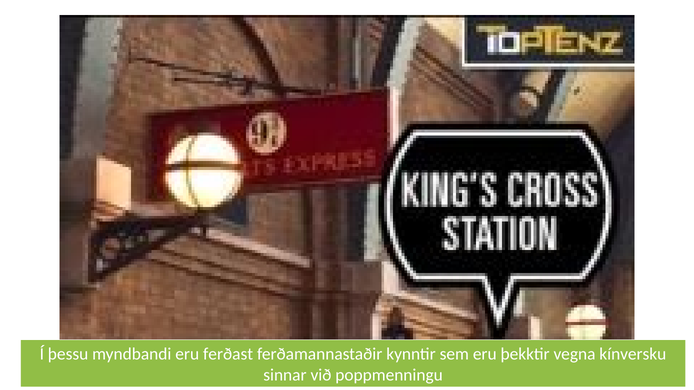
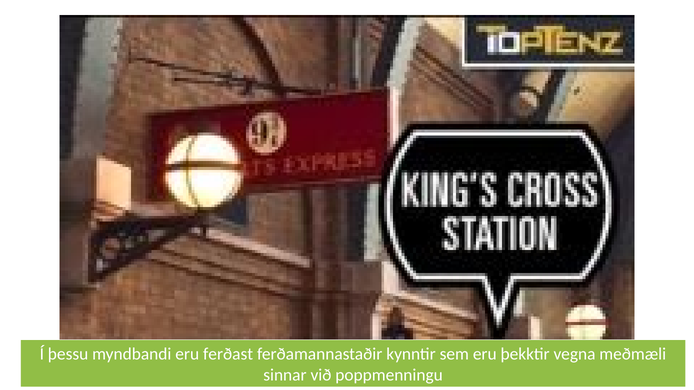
kínversku: kínversku -> meðmæli
